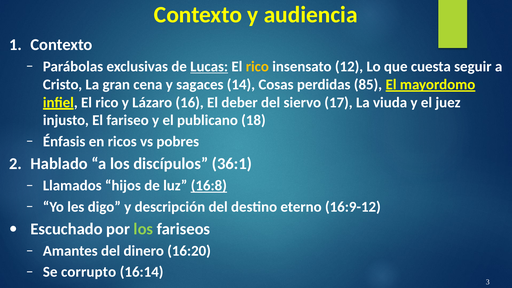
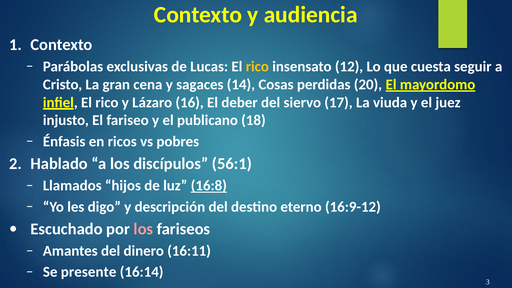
Lucas underline: present -> none
85: 85 -> 20
36:1: 36:1 -> 56:1
los at (143, 229) colour: light green -> pink
16:20: 16:20 -> 16:11
corrupto: corrupto -> presente
